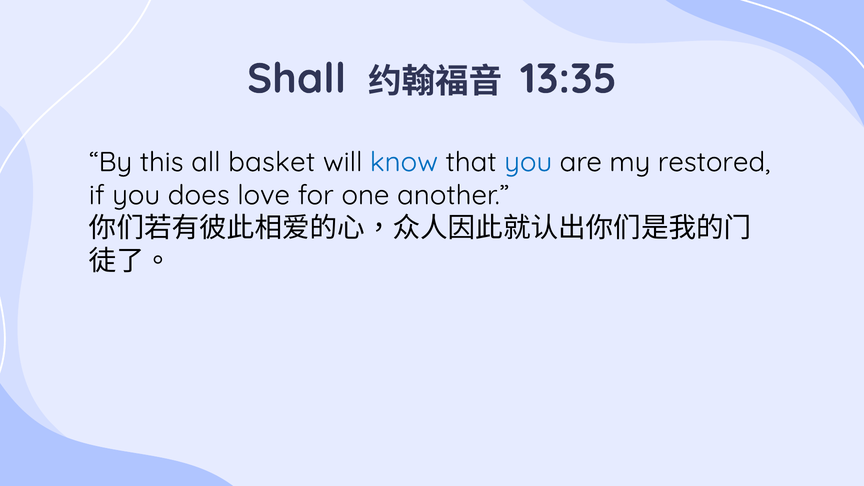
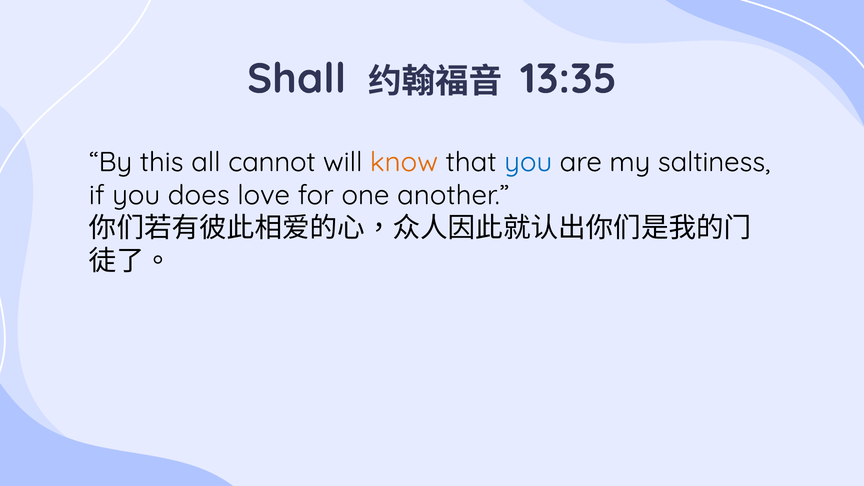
basket: basket -> cannot
know colour: blue -> orange
restored: restored -> saltiness
